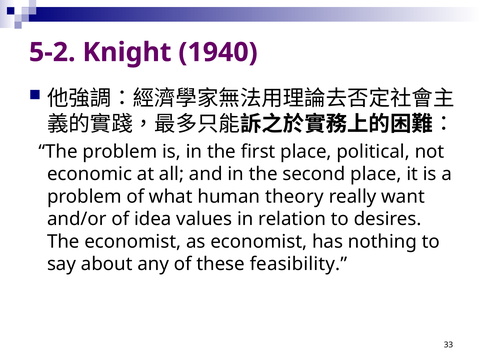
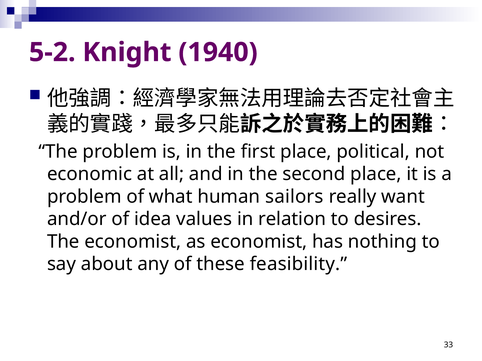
theory: theory -> sailors
